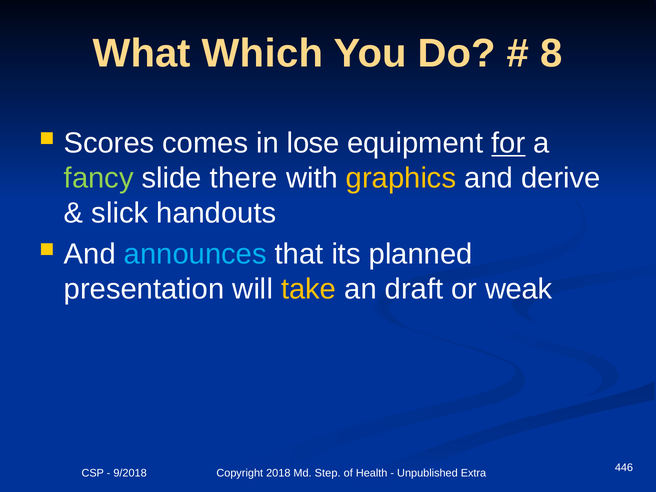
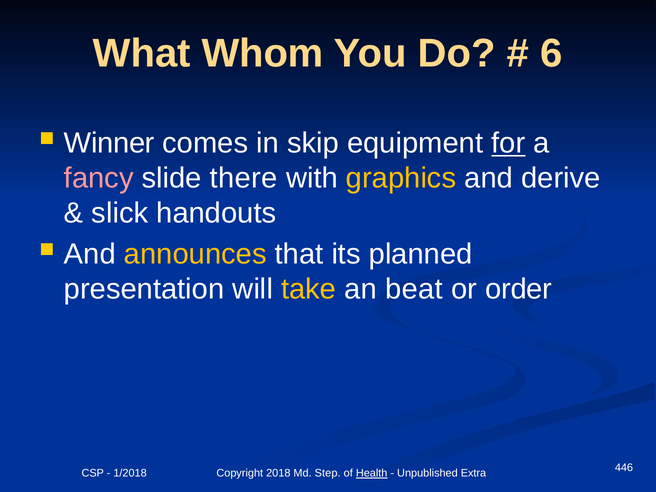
Which: Which -> Whom
8: 8 -> 6
Scores: Scores -> Winner
lose: lose -> skip
fancy colour: light green -> pink
announces colour: light blue -> yellow
draft: draft -> beat
weak: weak -> order
9/2018: 9/2018 -> 1/2018
Health underline: none -> present
